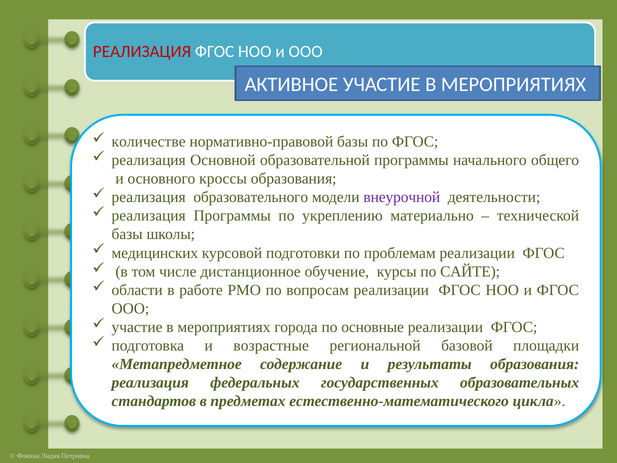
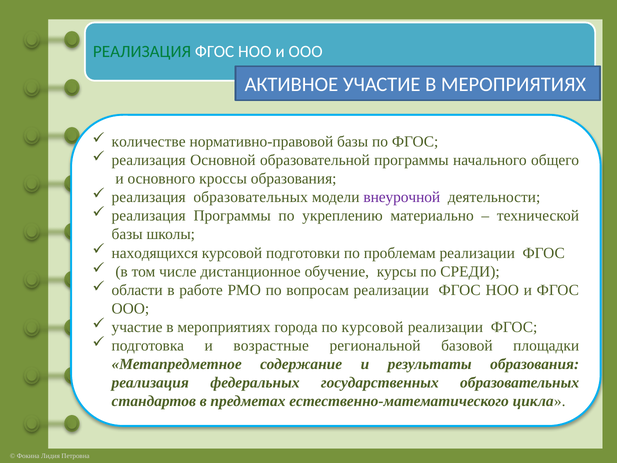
РЕАЛИЗАЦИЯ at (142, 51) colour: red -> green
реализация образовательного: образовательного -> образовательных
медицинских: медицинских -> находящихся
САЙТЕ: САЙТЕ -> СРЕДИ
по основные: основные -> курсовой
